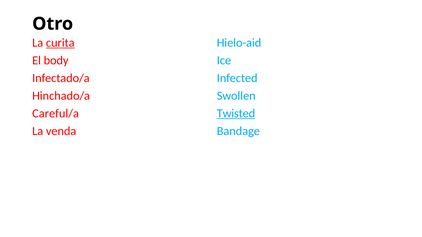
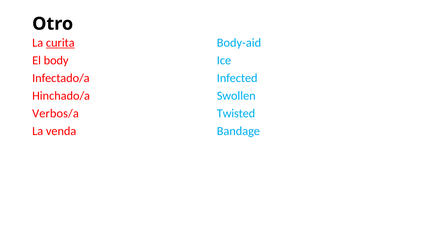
Hielo-aid: Hielo-aid -> Body-aid
Careful/a: Careful/a -> Verbos/a
Twisted underline: present -> none
